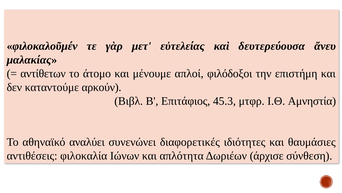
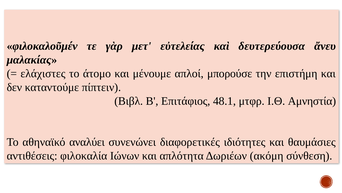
αντίθετων: αντίθετων -> ελάχιστες
φιλόδοξοι: φιλόδοξοι -> μπορούσε
αρκούν: αρκούν -> πίπτειν
45.3: 45.3 -> 48.1
άρχισε: άρχισε -> ακόμη
